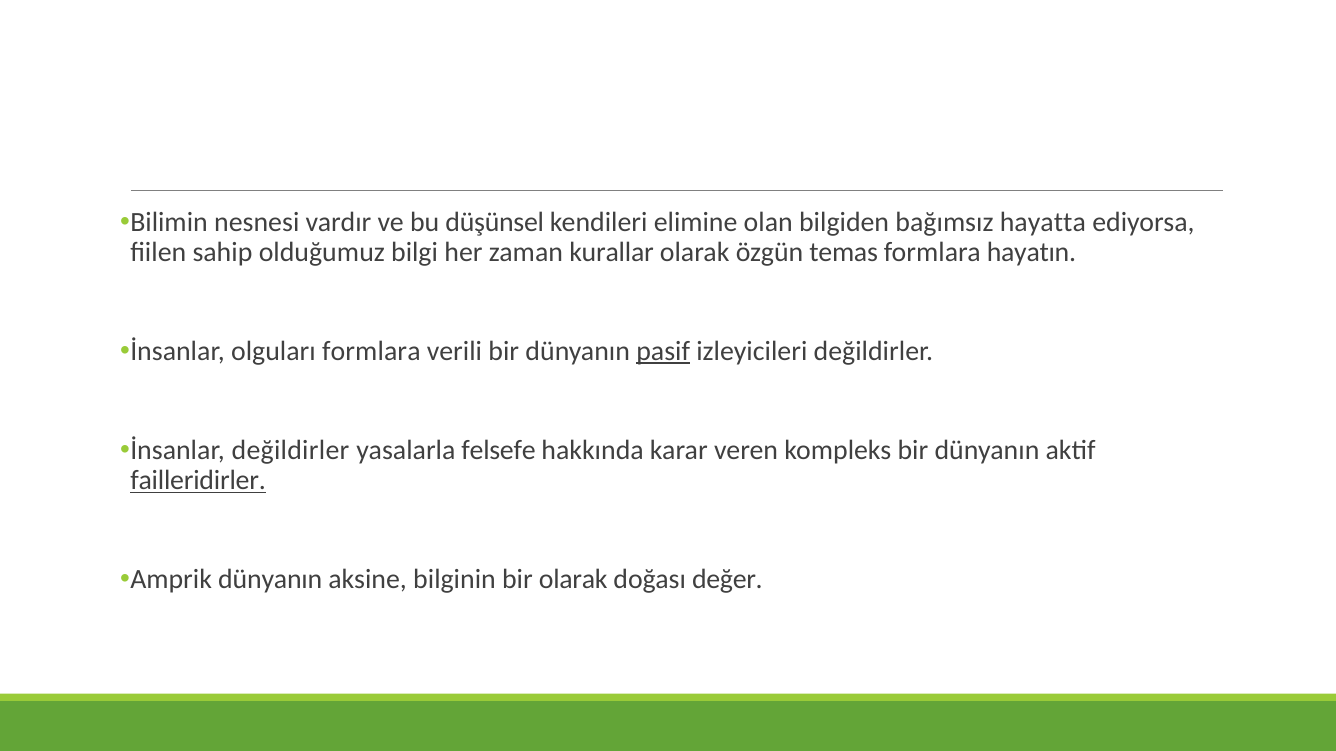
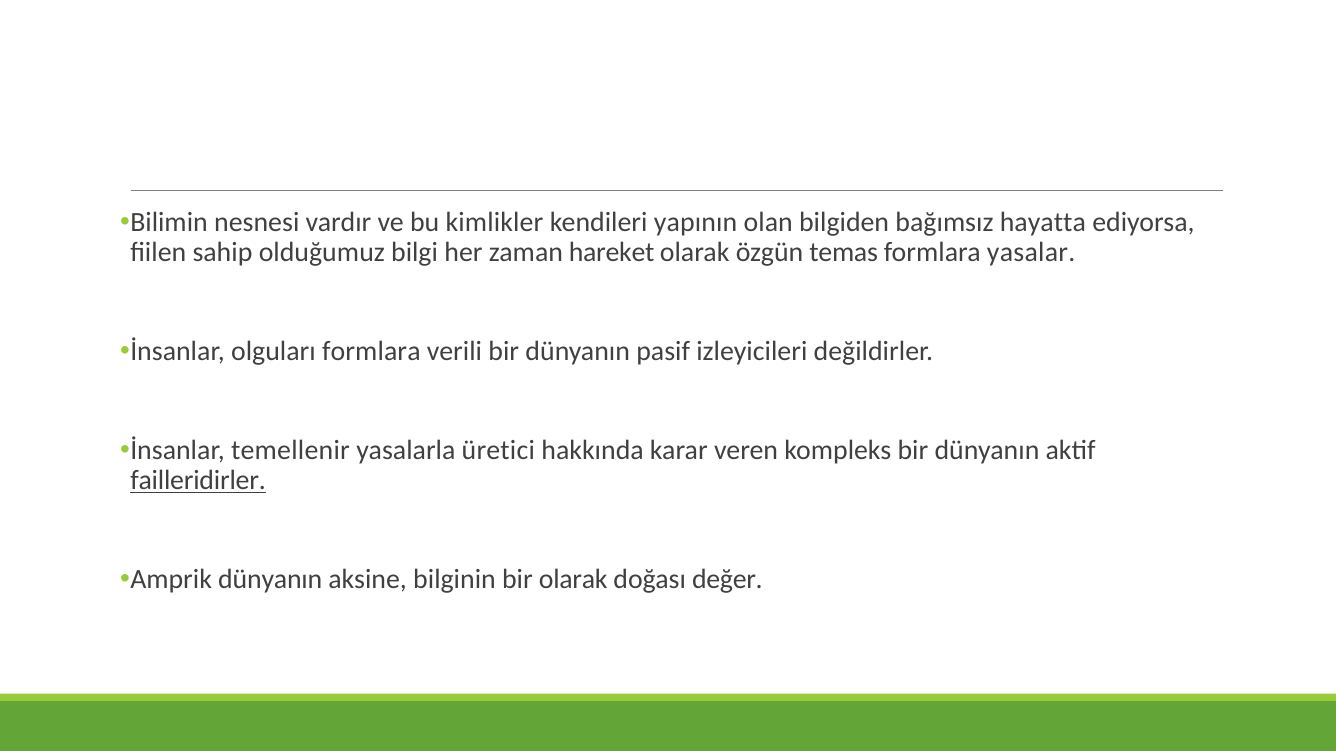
düşünsel: düşünsel -> kimlikler
elimine: elimine -> yapının
kurallar: kurallar -> hareket
hayatın: hayatın -> yasalar
pasif underline: present -> none
İnsanlar değildirler: değildirler -> temellenir
felsefe: felsefe -> üretici
